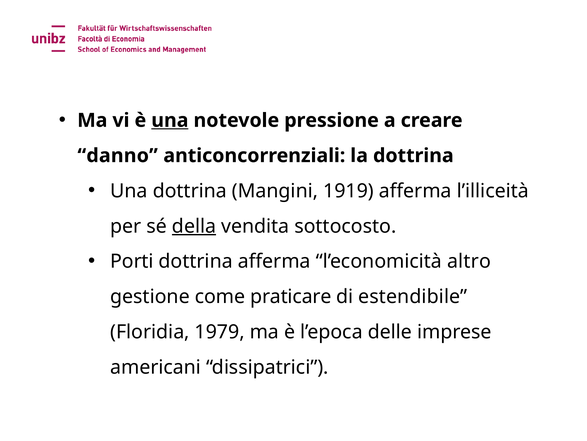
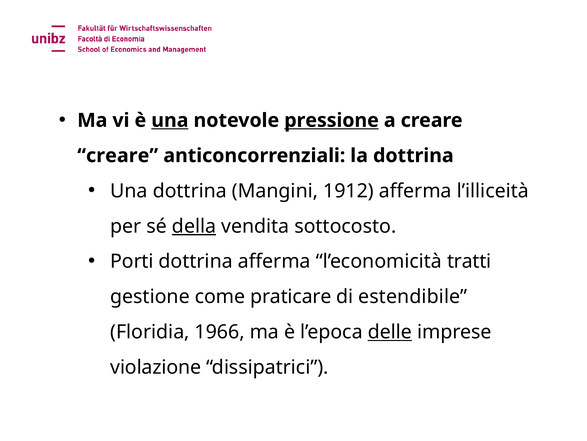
pressione underline: none -> present
danno at (118, 155): danno -> creare
1919: 1919 -> 1912
altro: altro -> tratti
1979: 1979 -> 1966
delle underline: none -> present
americani: americani -> violazione
